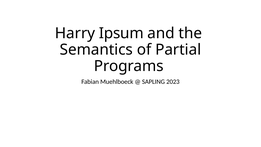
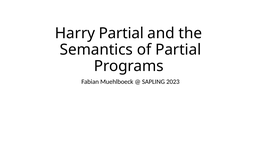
Harry Ipsum: Ipsum -> Partial
